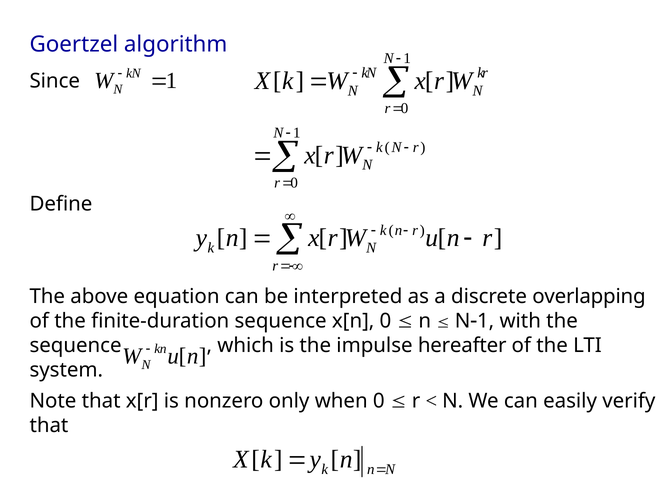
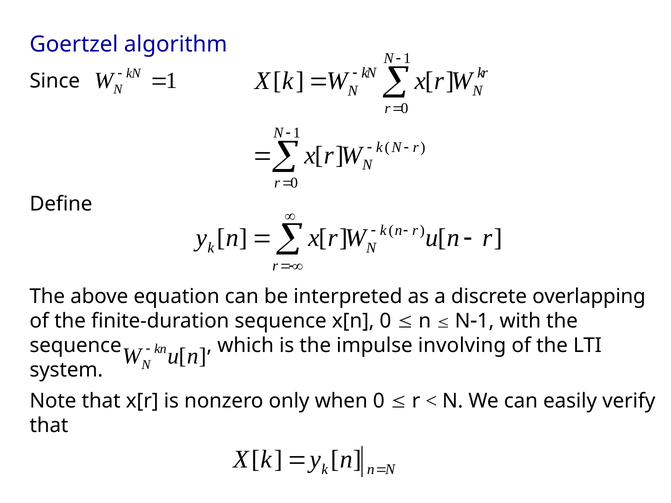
hereafter: hereafter -> involving
